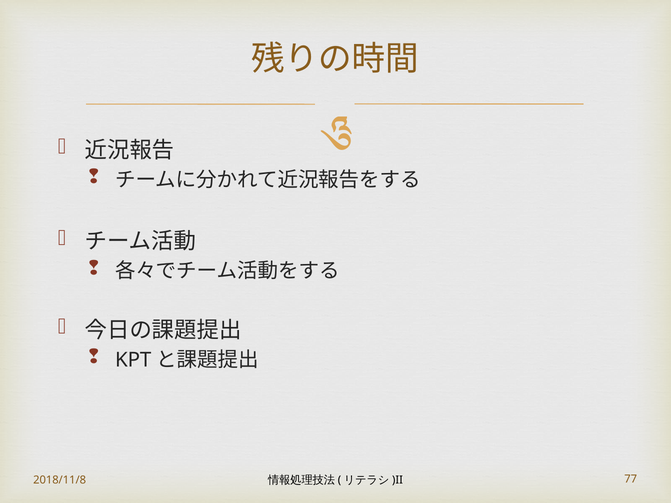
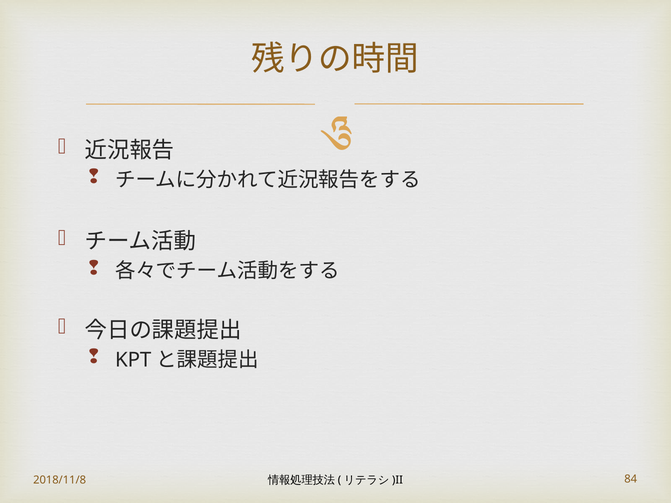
77: 77 -> 84
